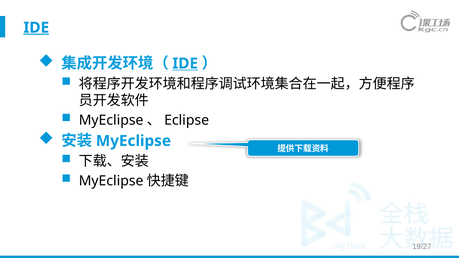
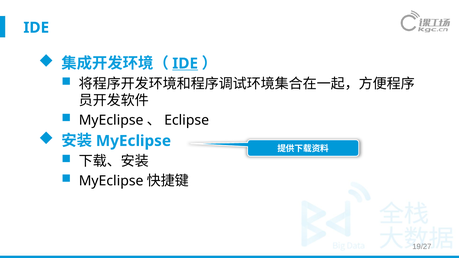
IDE at (36, 28) underline: present -> none
